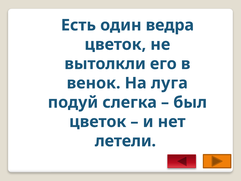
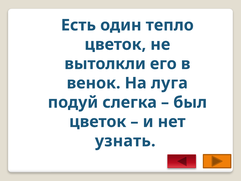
ведра: ведра -> тепло
летели: летели -> узнать
